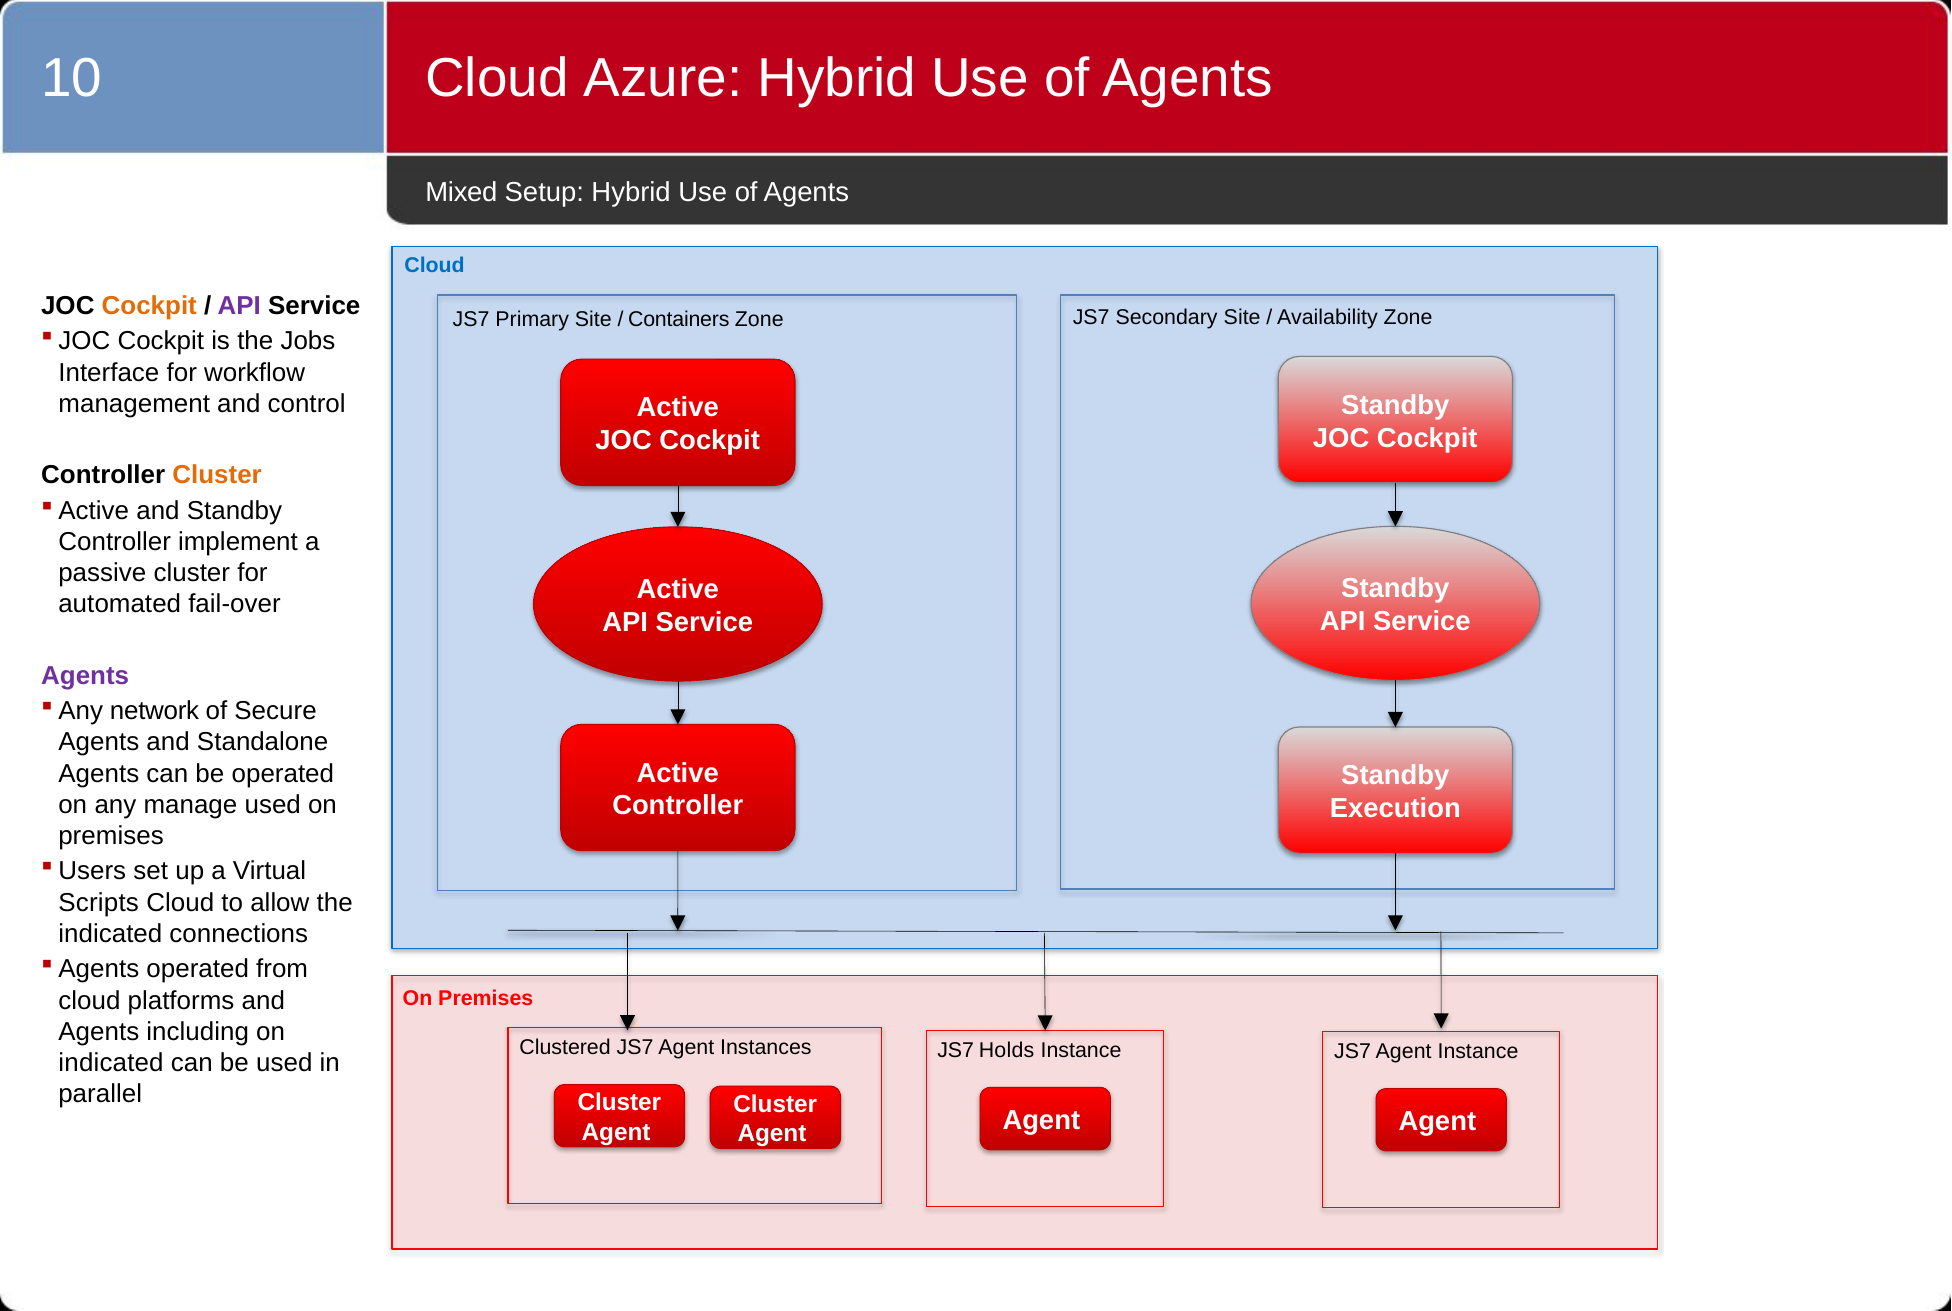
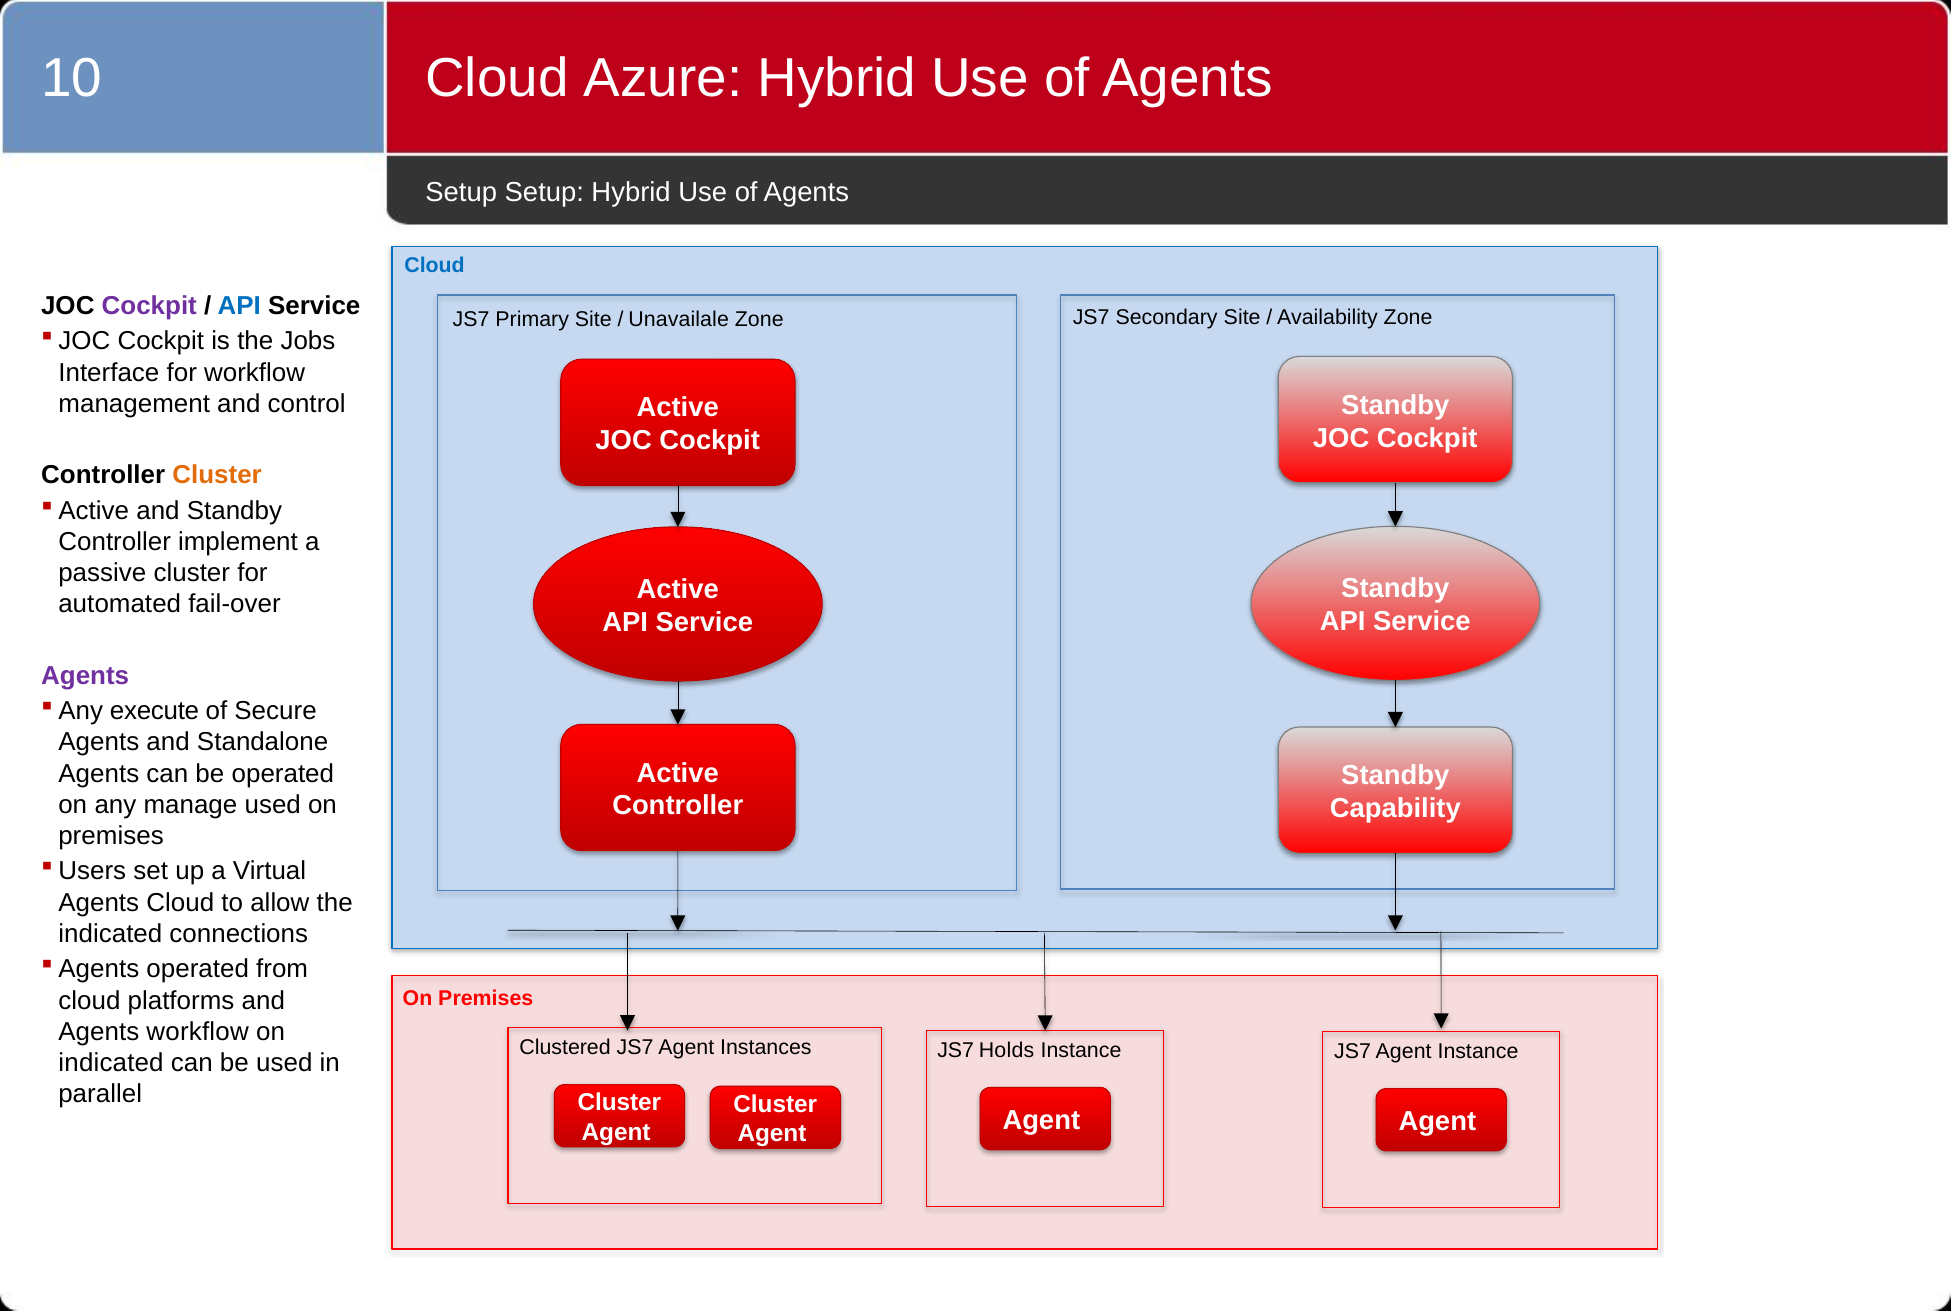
Mixed at (461, 192): Mixed -> Setup
Cockpit at (149, 306) colour: orange -> purple
API at (239, 306) colour: purple -> blue
Containers: Containers -> Unavailale
network: network -> execute
Execution: Execution -> Capability
Scripts at (99, 902): Scripts -> Agents
Agents including: including -> workflow
